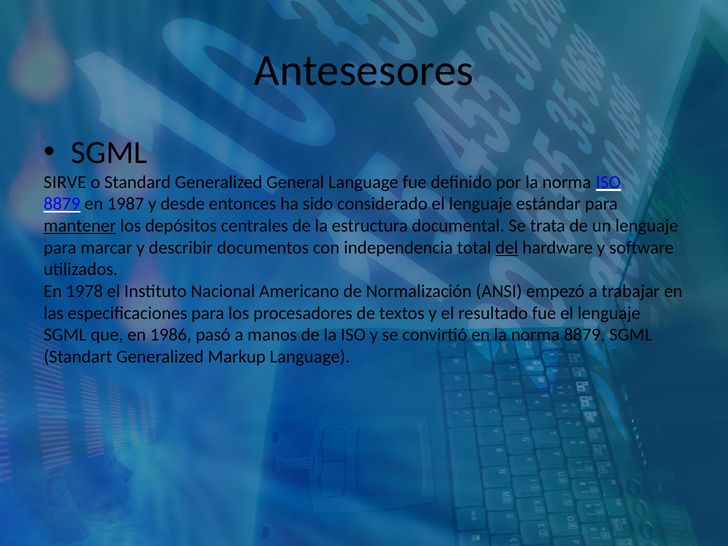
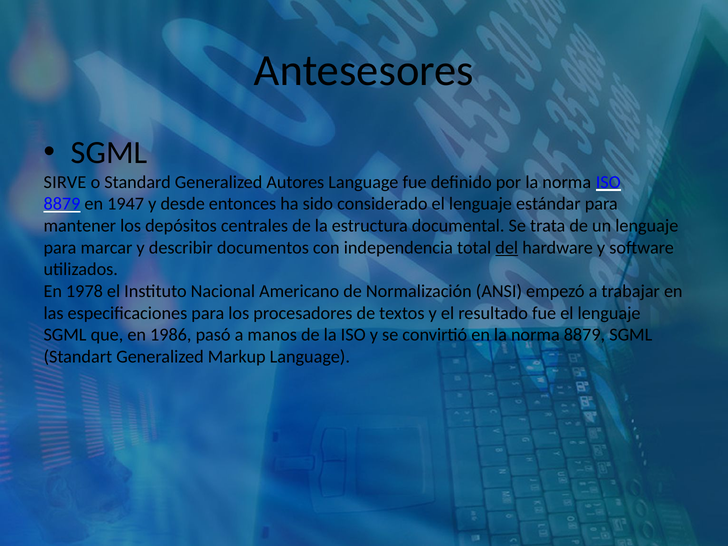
General: General -> Autores
1987: 1987 -> 1947
mantener underline: present -> none
